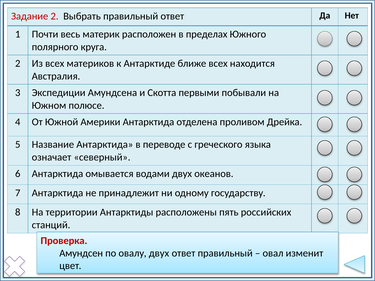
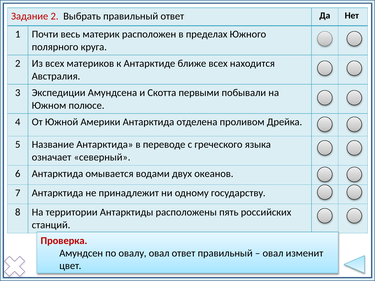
овалу двух: двух -> овал
